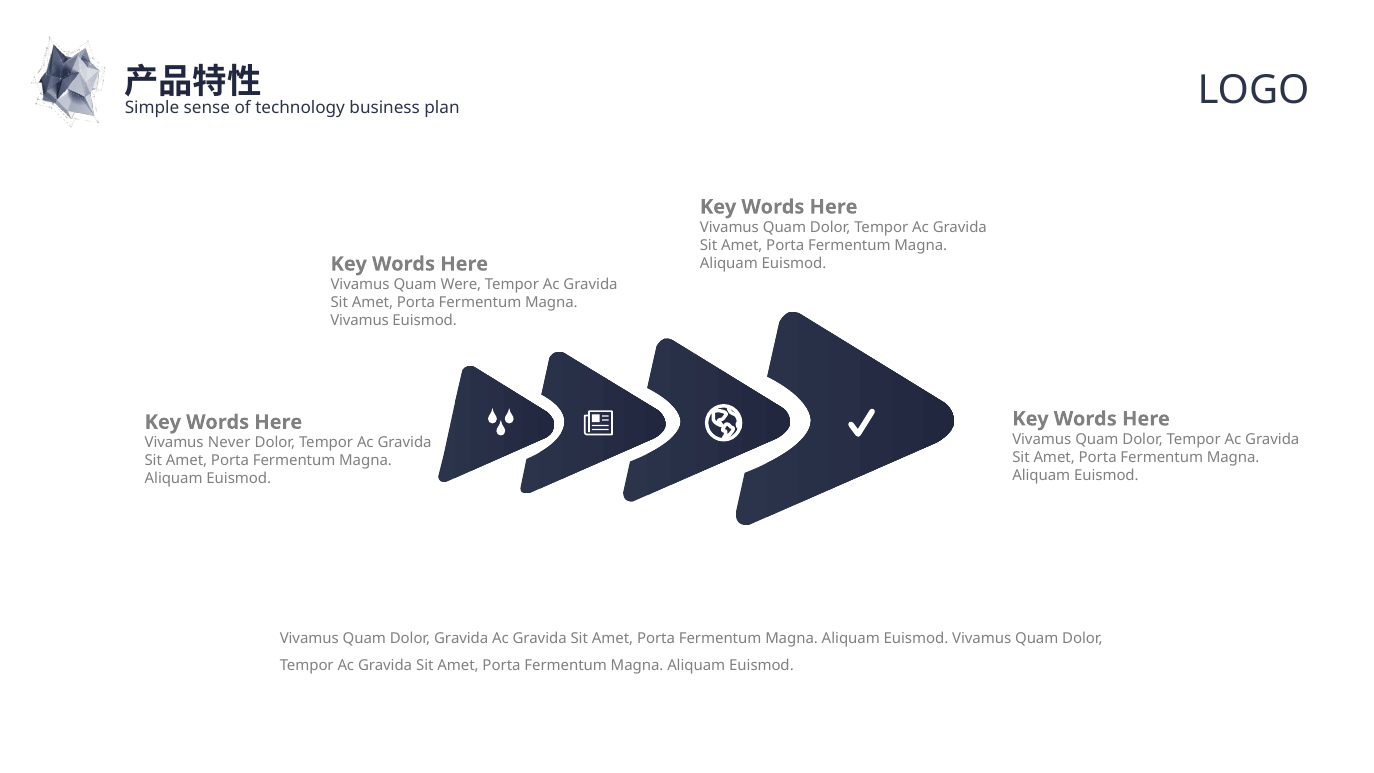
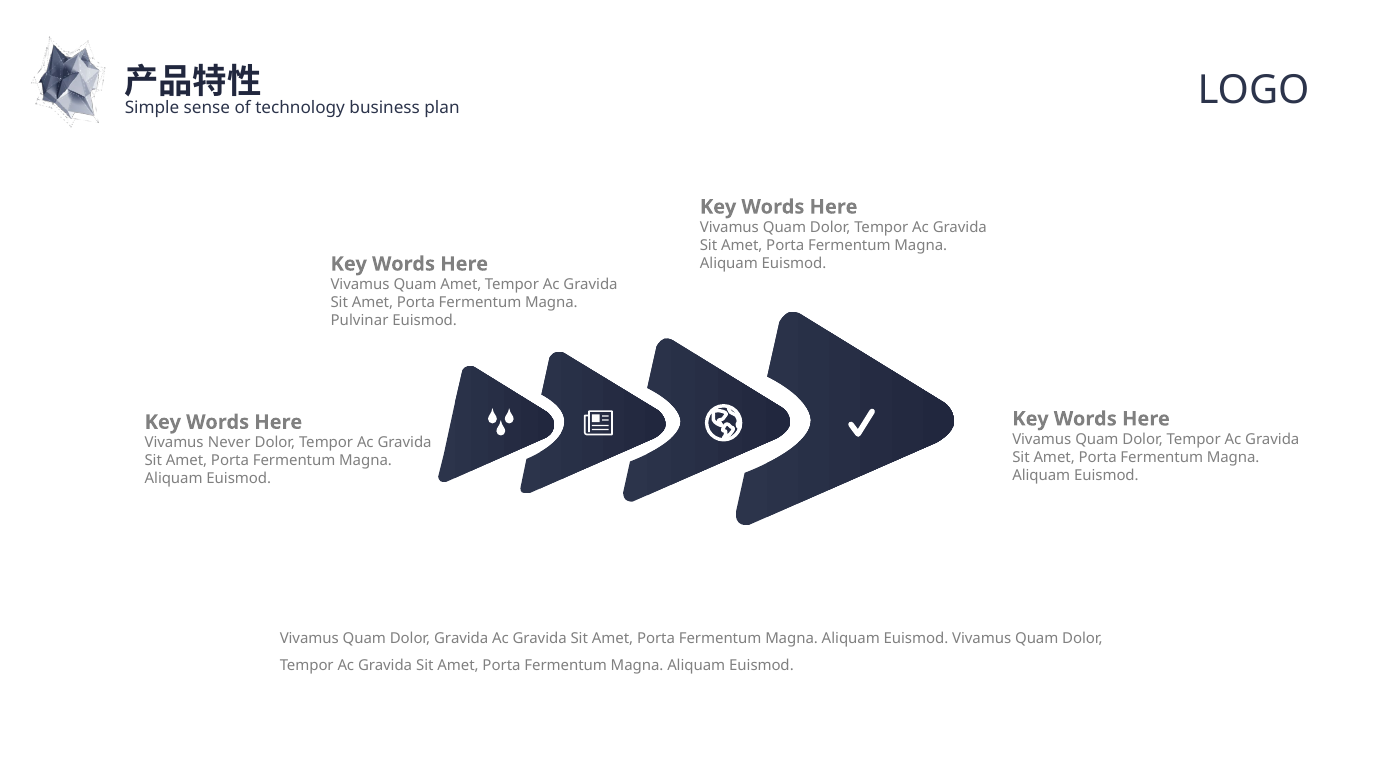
Quam Were: Were -> Amet
Vivamus at (360, 321): Vivamus -> Pulvinar
